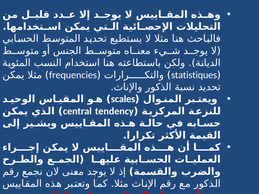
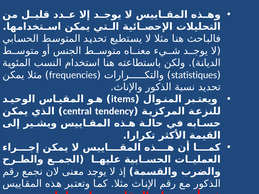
scales: scales -> items
